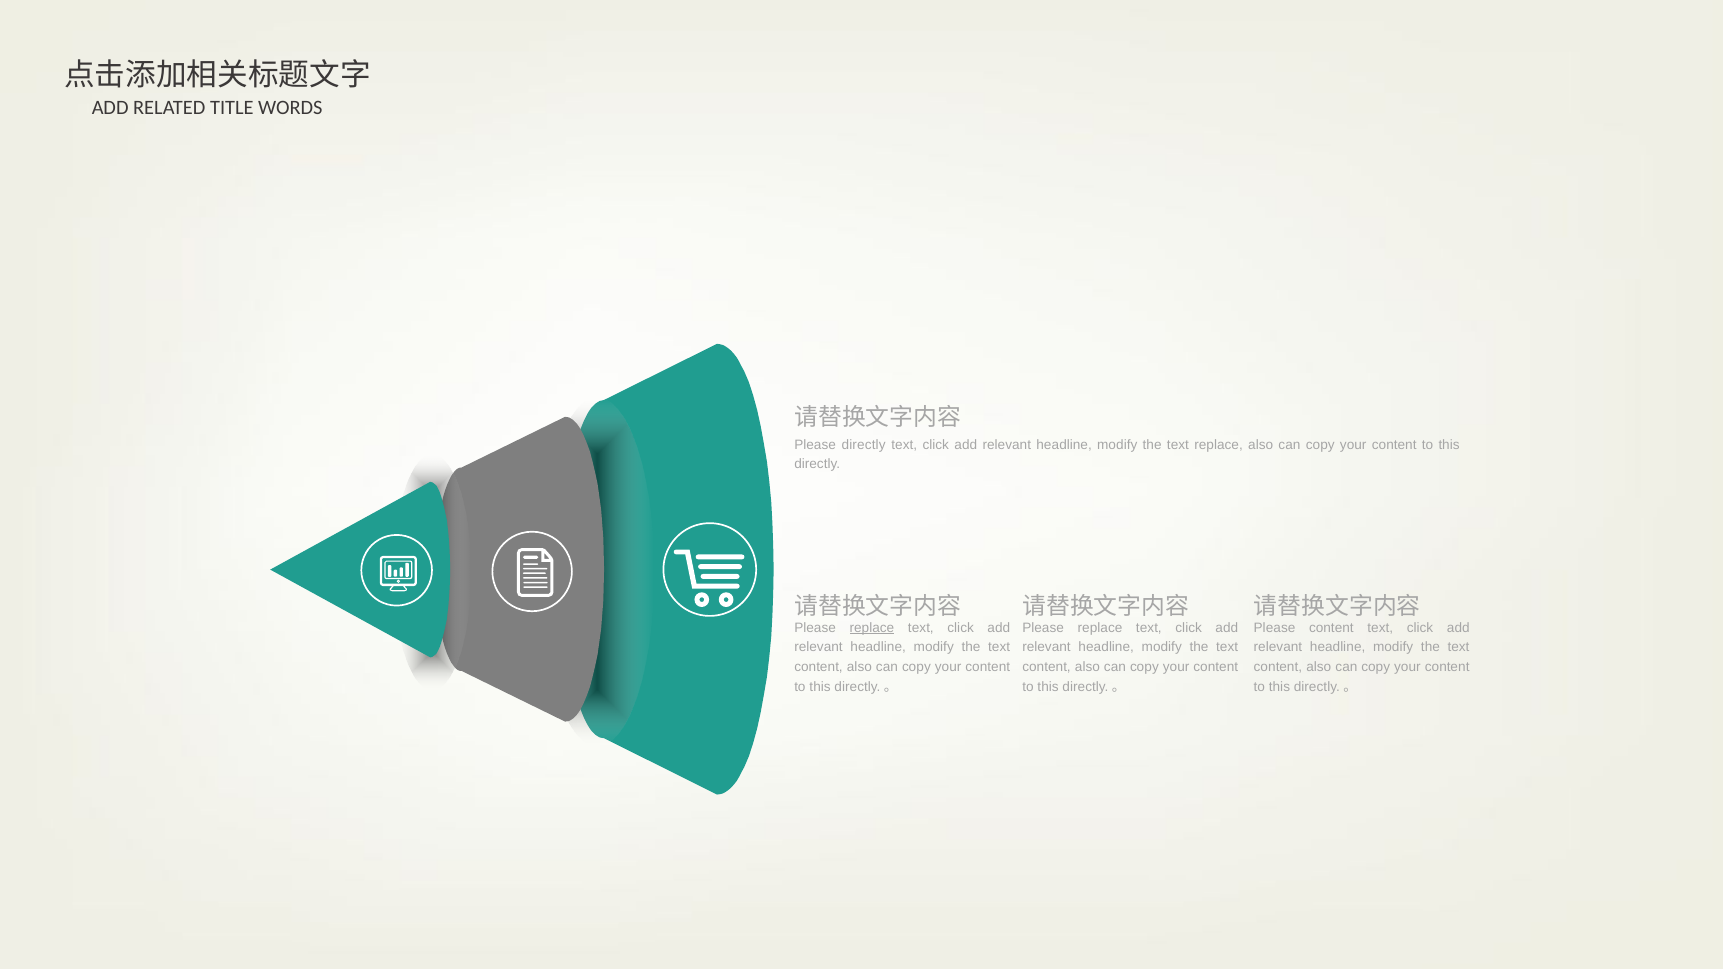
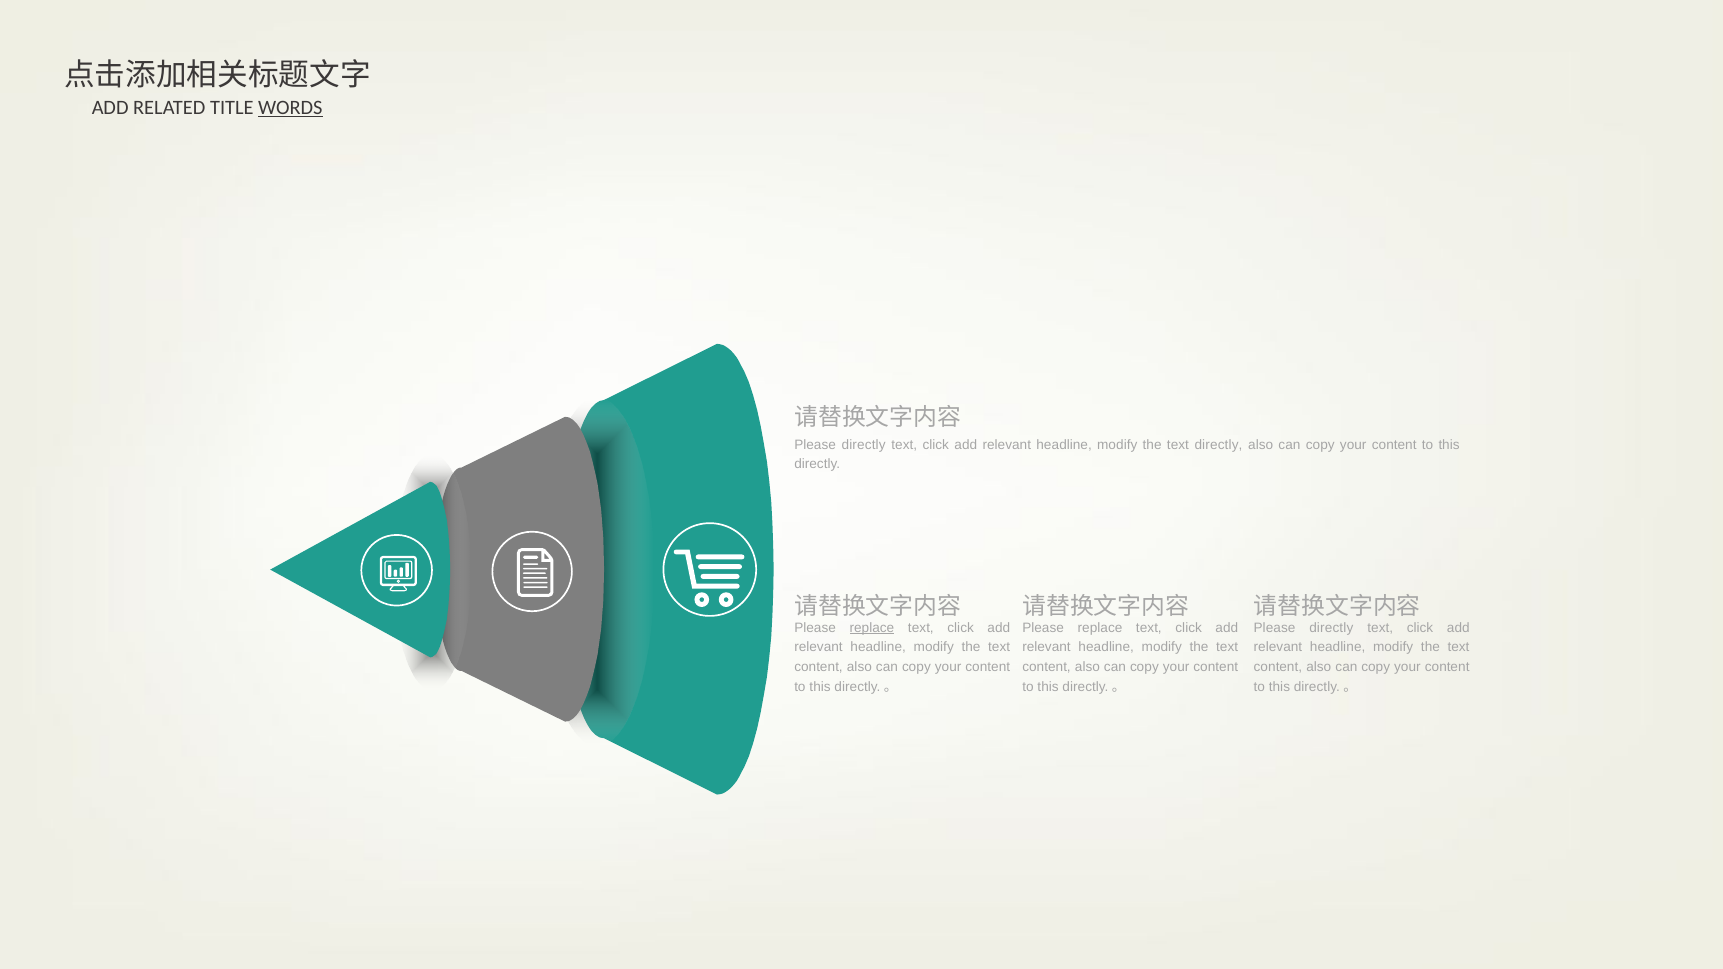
WORDS underline: none -> present
text replace: replace -> directly
content at (1331, 628): content -> directly
